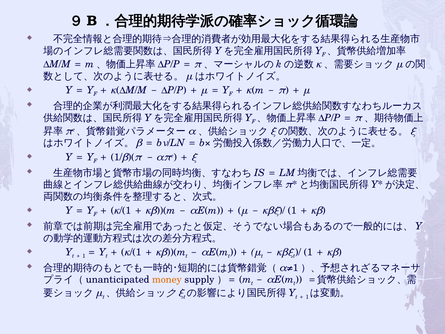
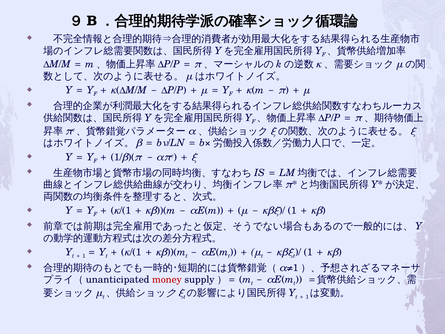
money colour: orange -> red
